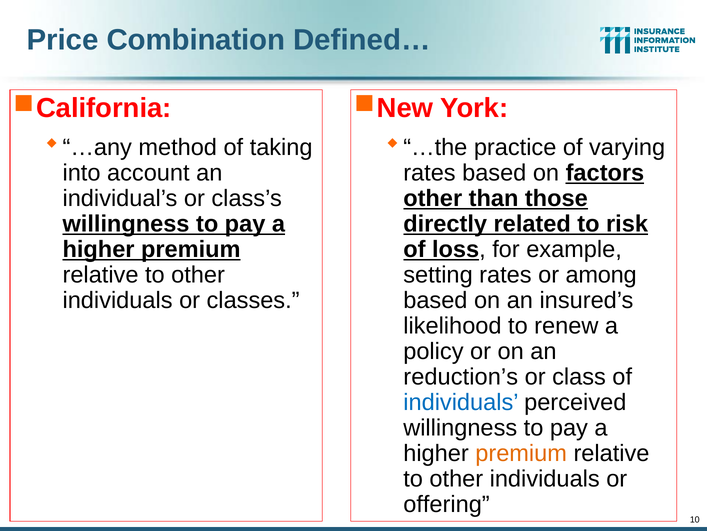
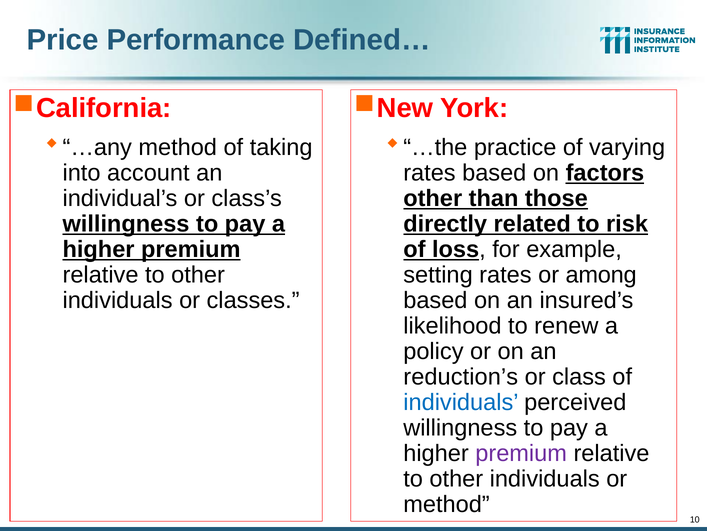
Combination: Combination -> Performance
premium at (521, 453) colour: orange -> purple
offering at (447, 504): offering -> method
